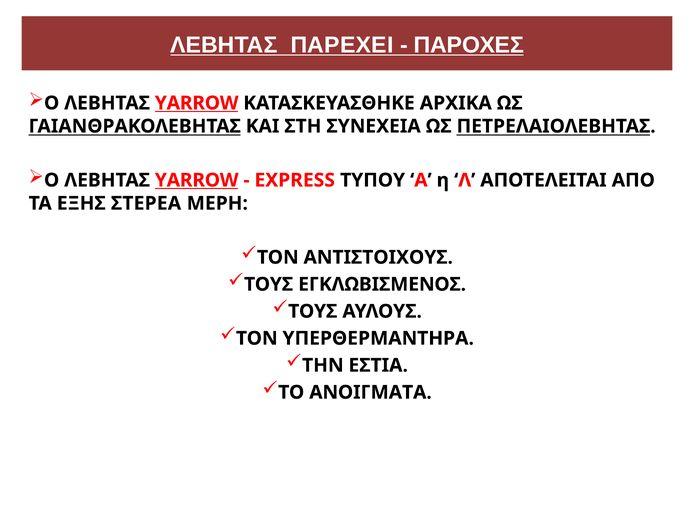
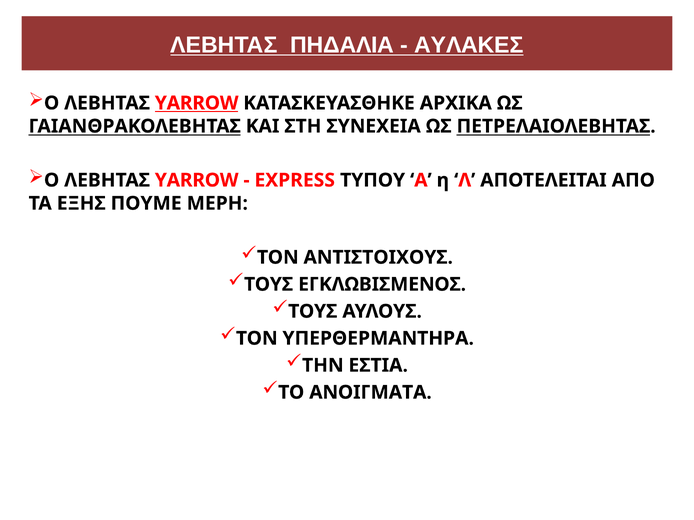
ΠΑΡΕΧΕΙ: ΠΑΡΕΧΕΙ -> ΠΗΔΑΛΙΑ
ΠΑΡΟΧΕΣ: ΠΑΡΟΧΕΣ -> ΑΥΛΑΚΕΣ
YARROW at (197, 180) underline: present -> none
ΣΤΕΡΕΑ: ΣΤΕΡΕΑ -> ΠΟΥΜΕ
